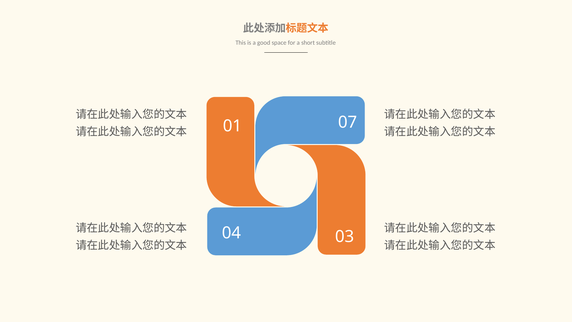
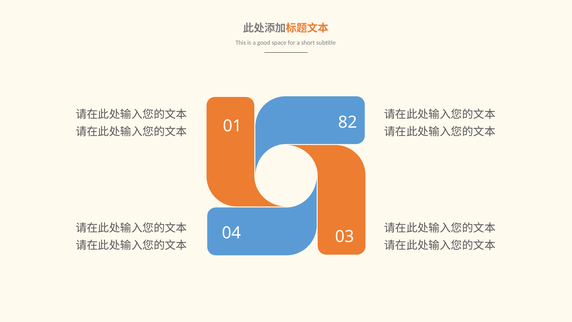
07: 07 -> 82
